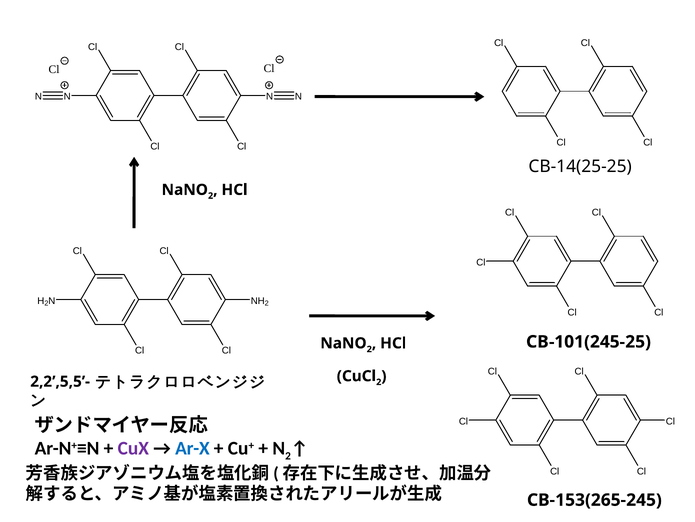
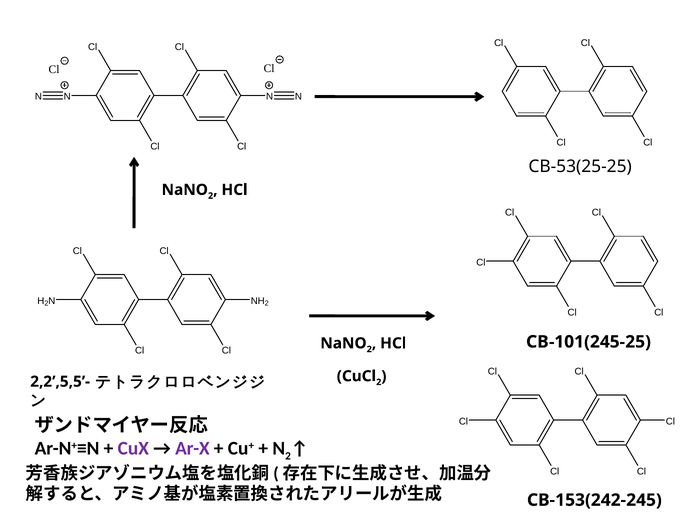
CB-14(25-25: CB-14(25-25 -> CB-53(25-25
Ar-X colour: blue -> purple
CB-153(265-245: CB-153(265-245 -> CB-153(242-245
